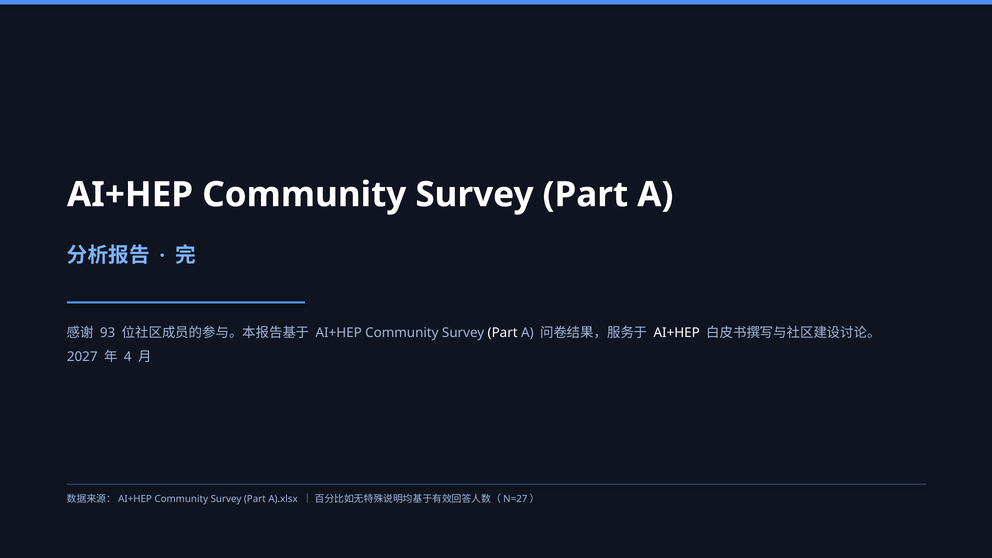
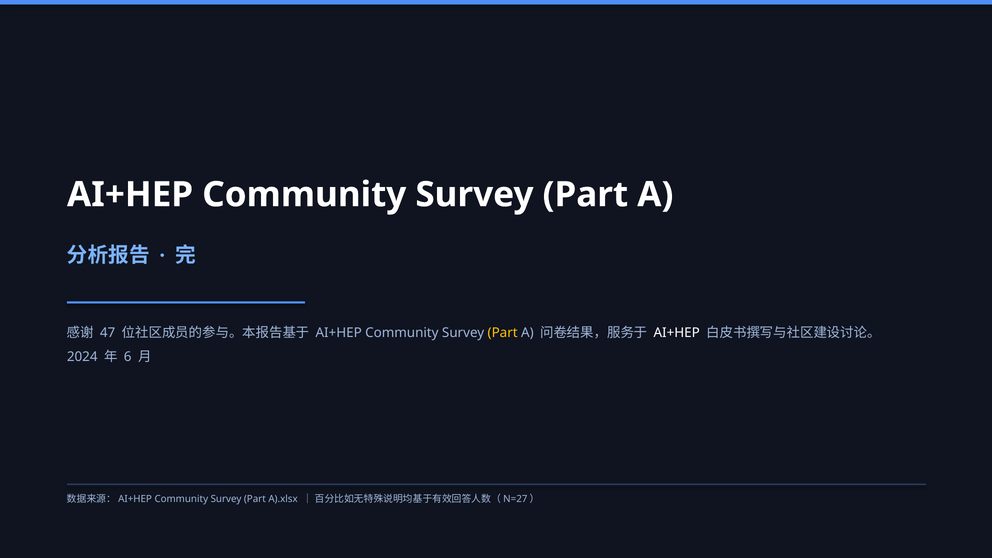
93: 93 -> 47
Part at (503, 333) colour: white -> yellow
2027: 2027 -> 2024
4: 4 -> 6
